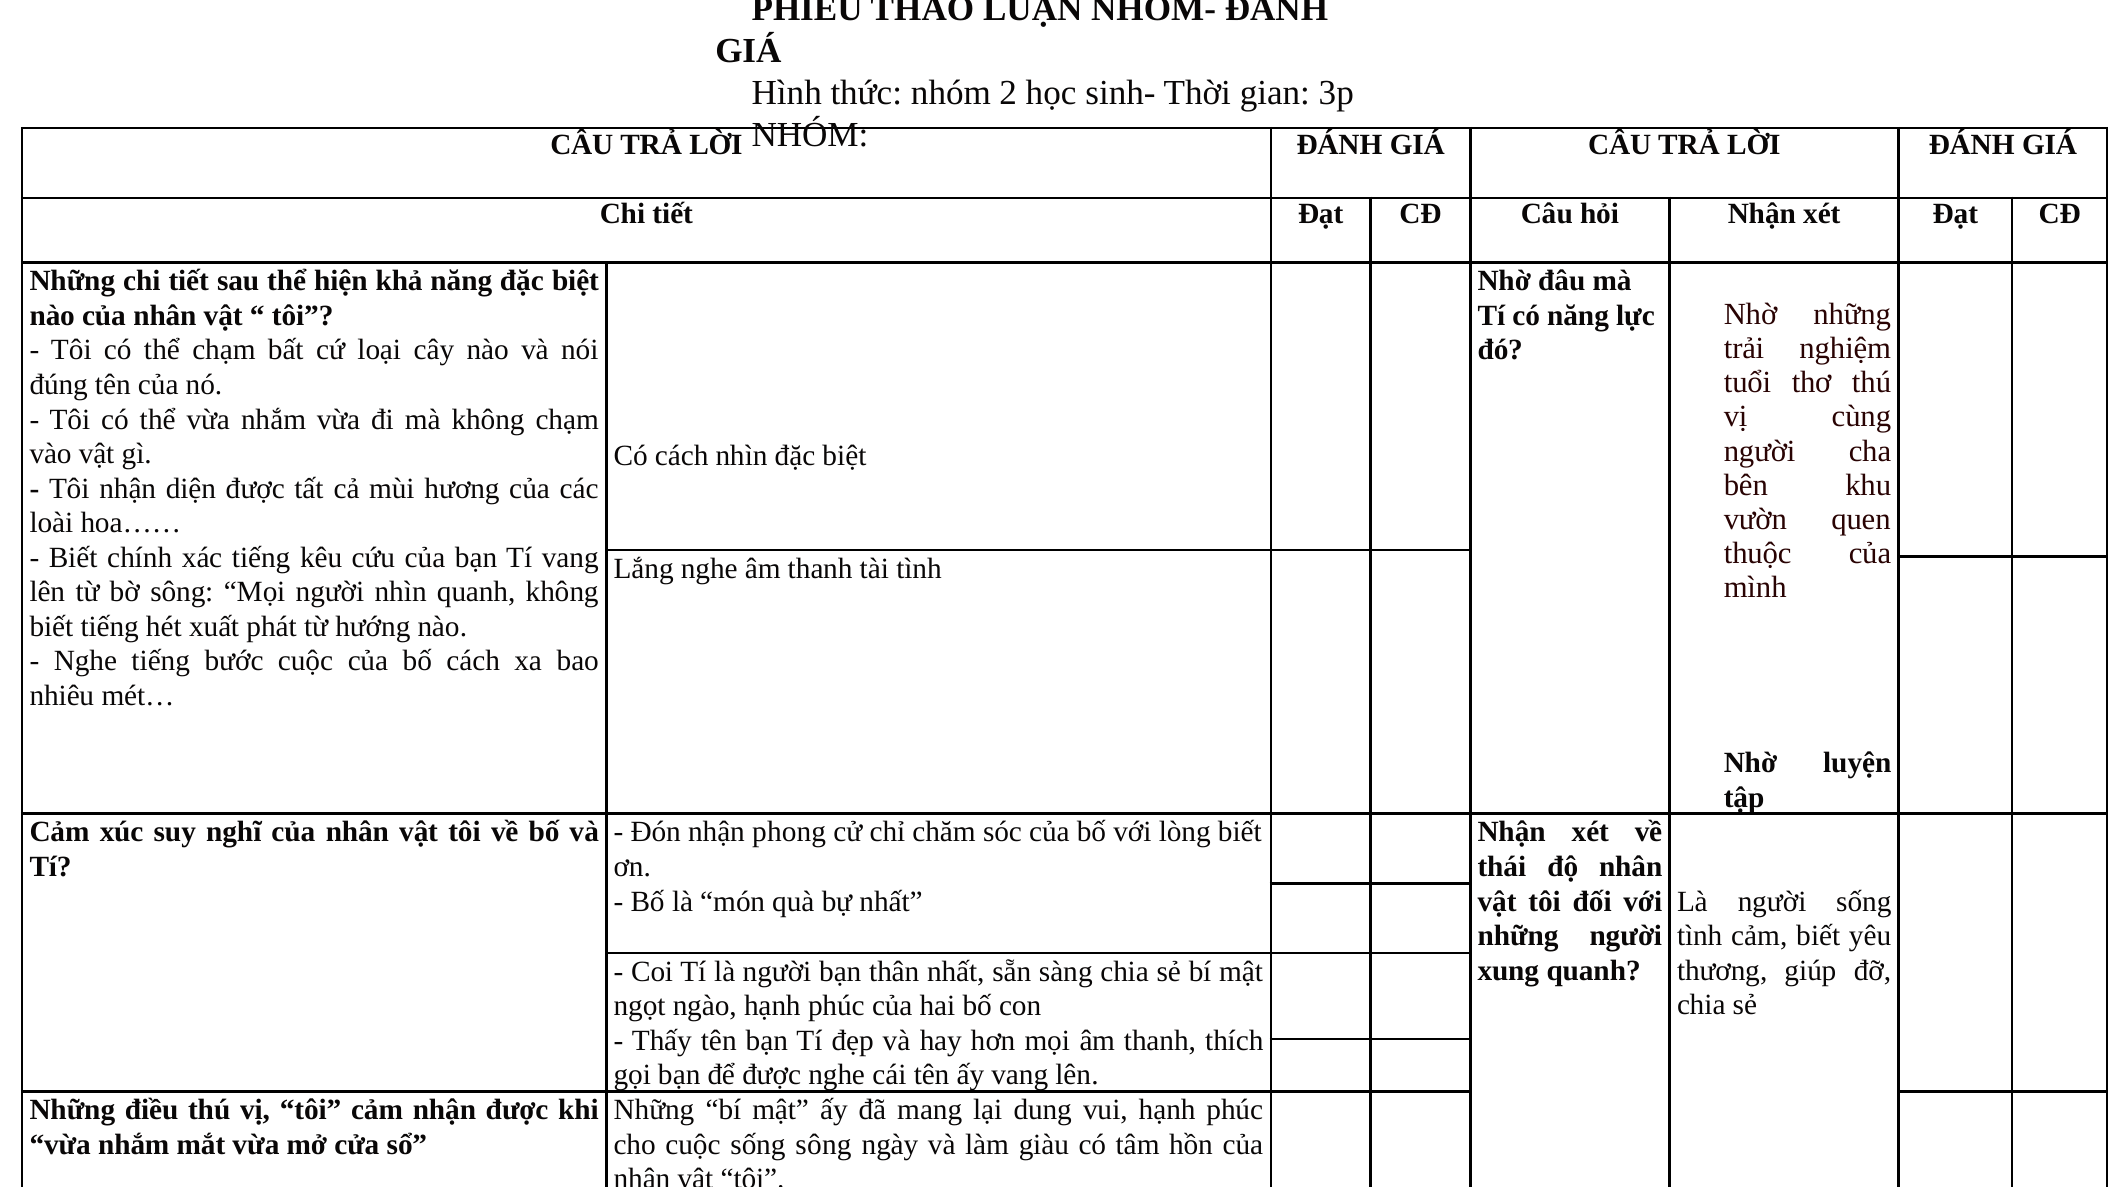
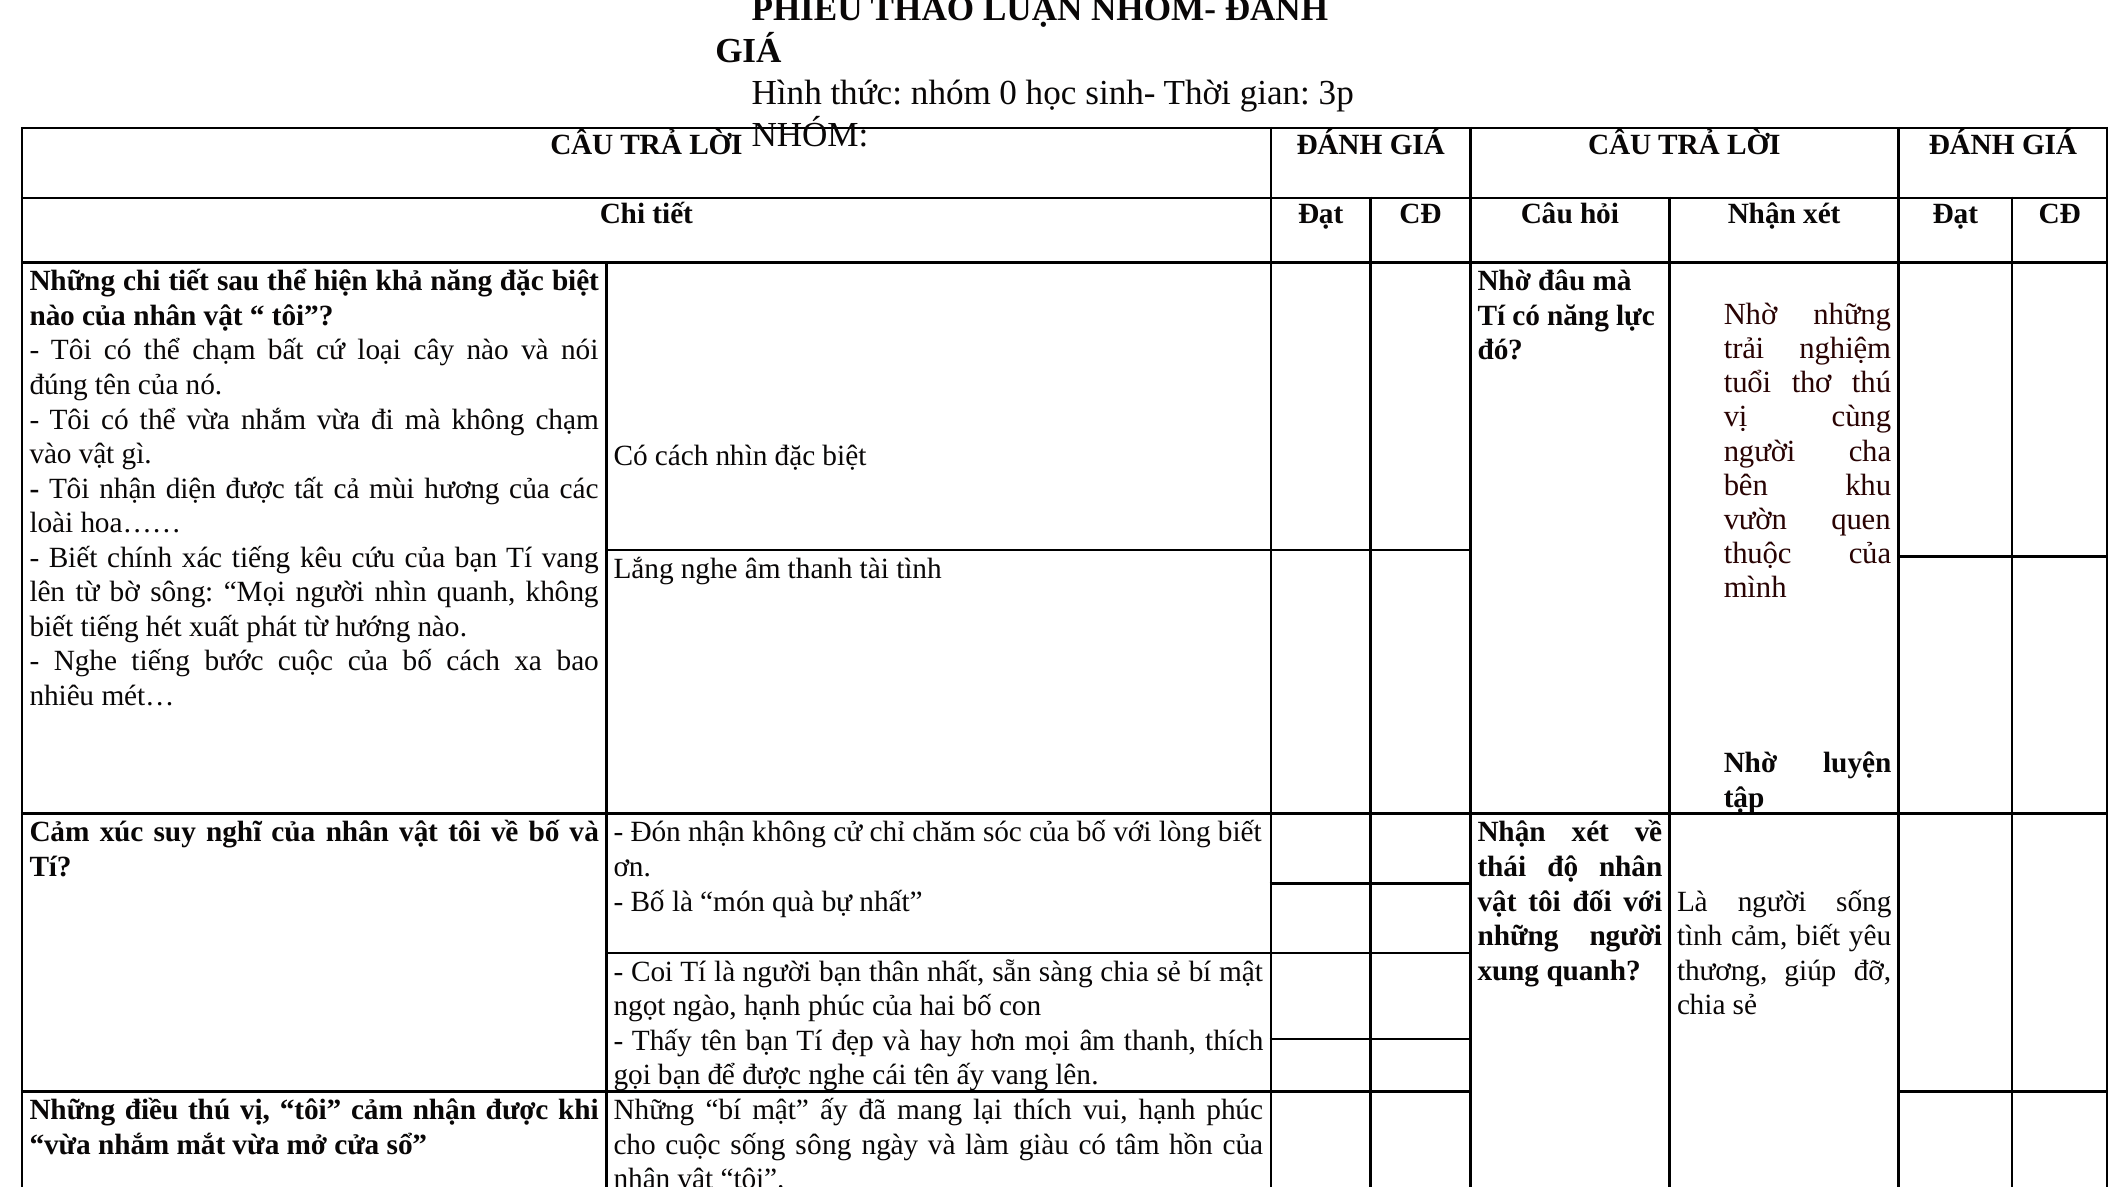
2: 2 -> 0
nhận phong: phong -> không
lại dung: dung -> thích
